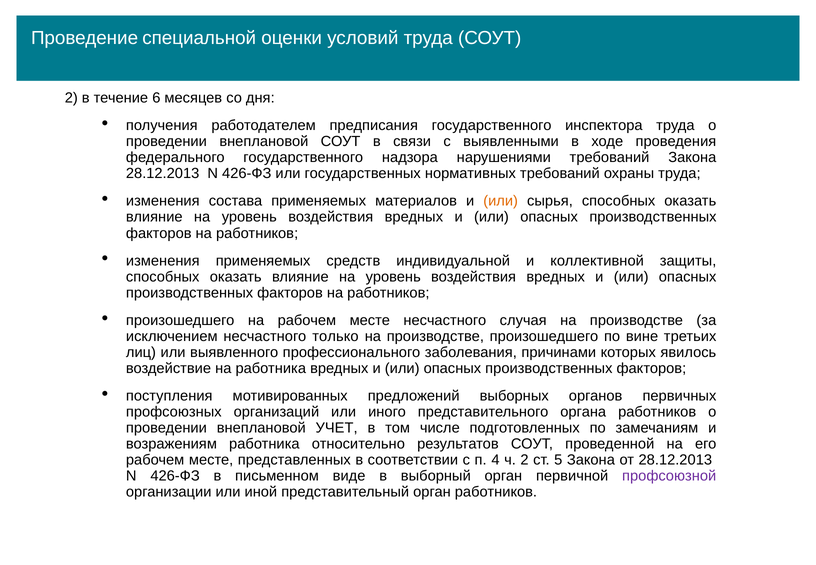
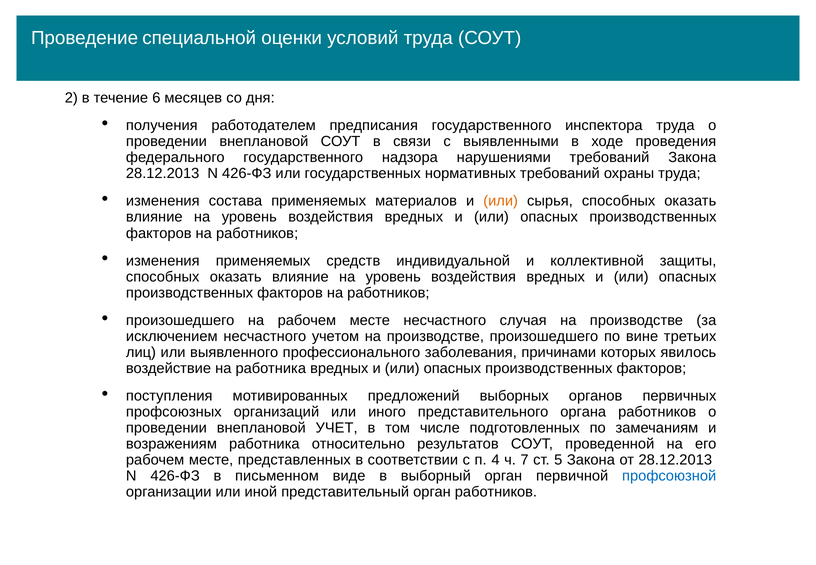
только: только -> учетом
ч 2: 2 -> 7
профсоюзной colour: purple -> blue
